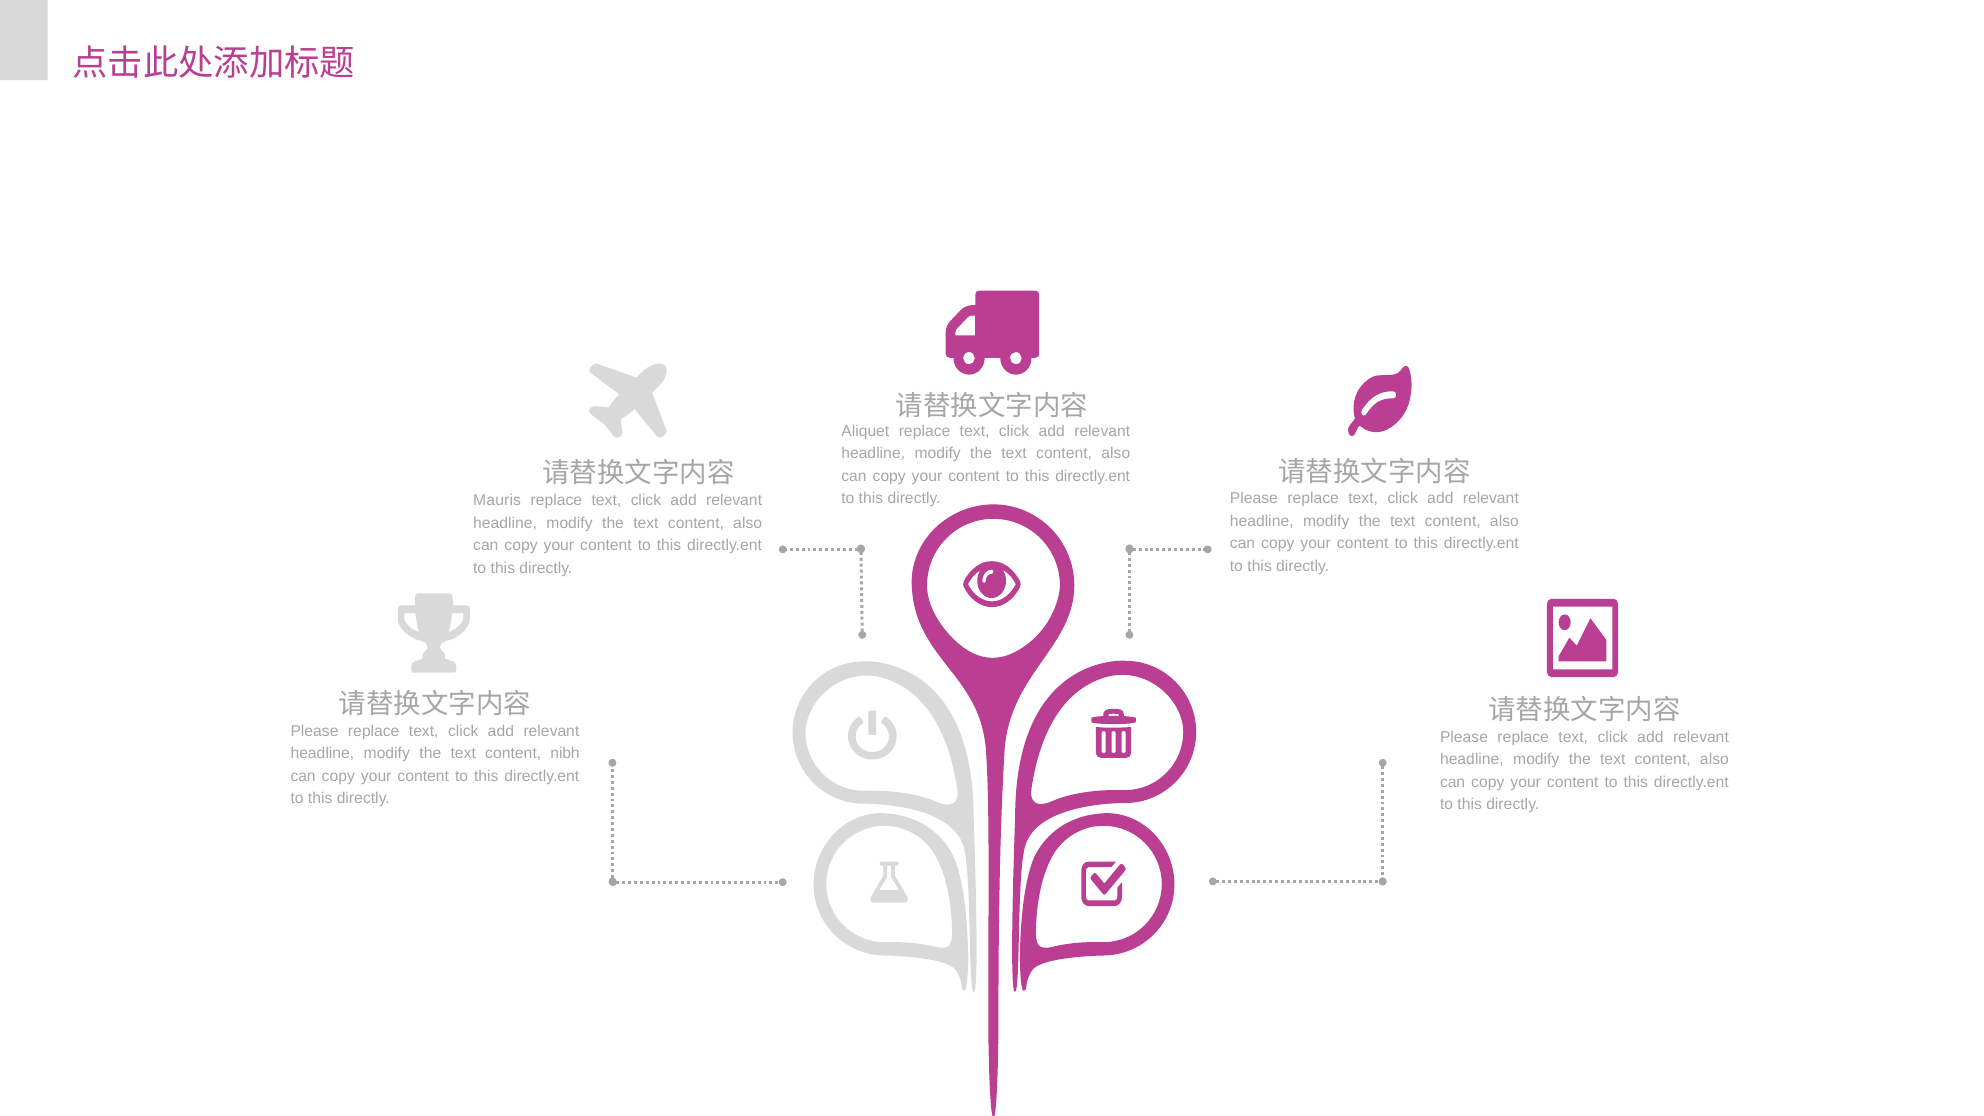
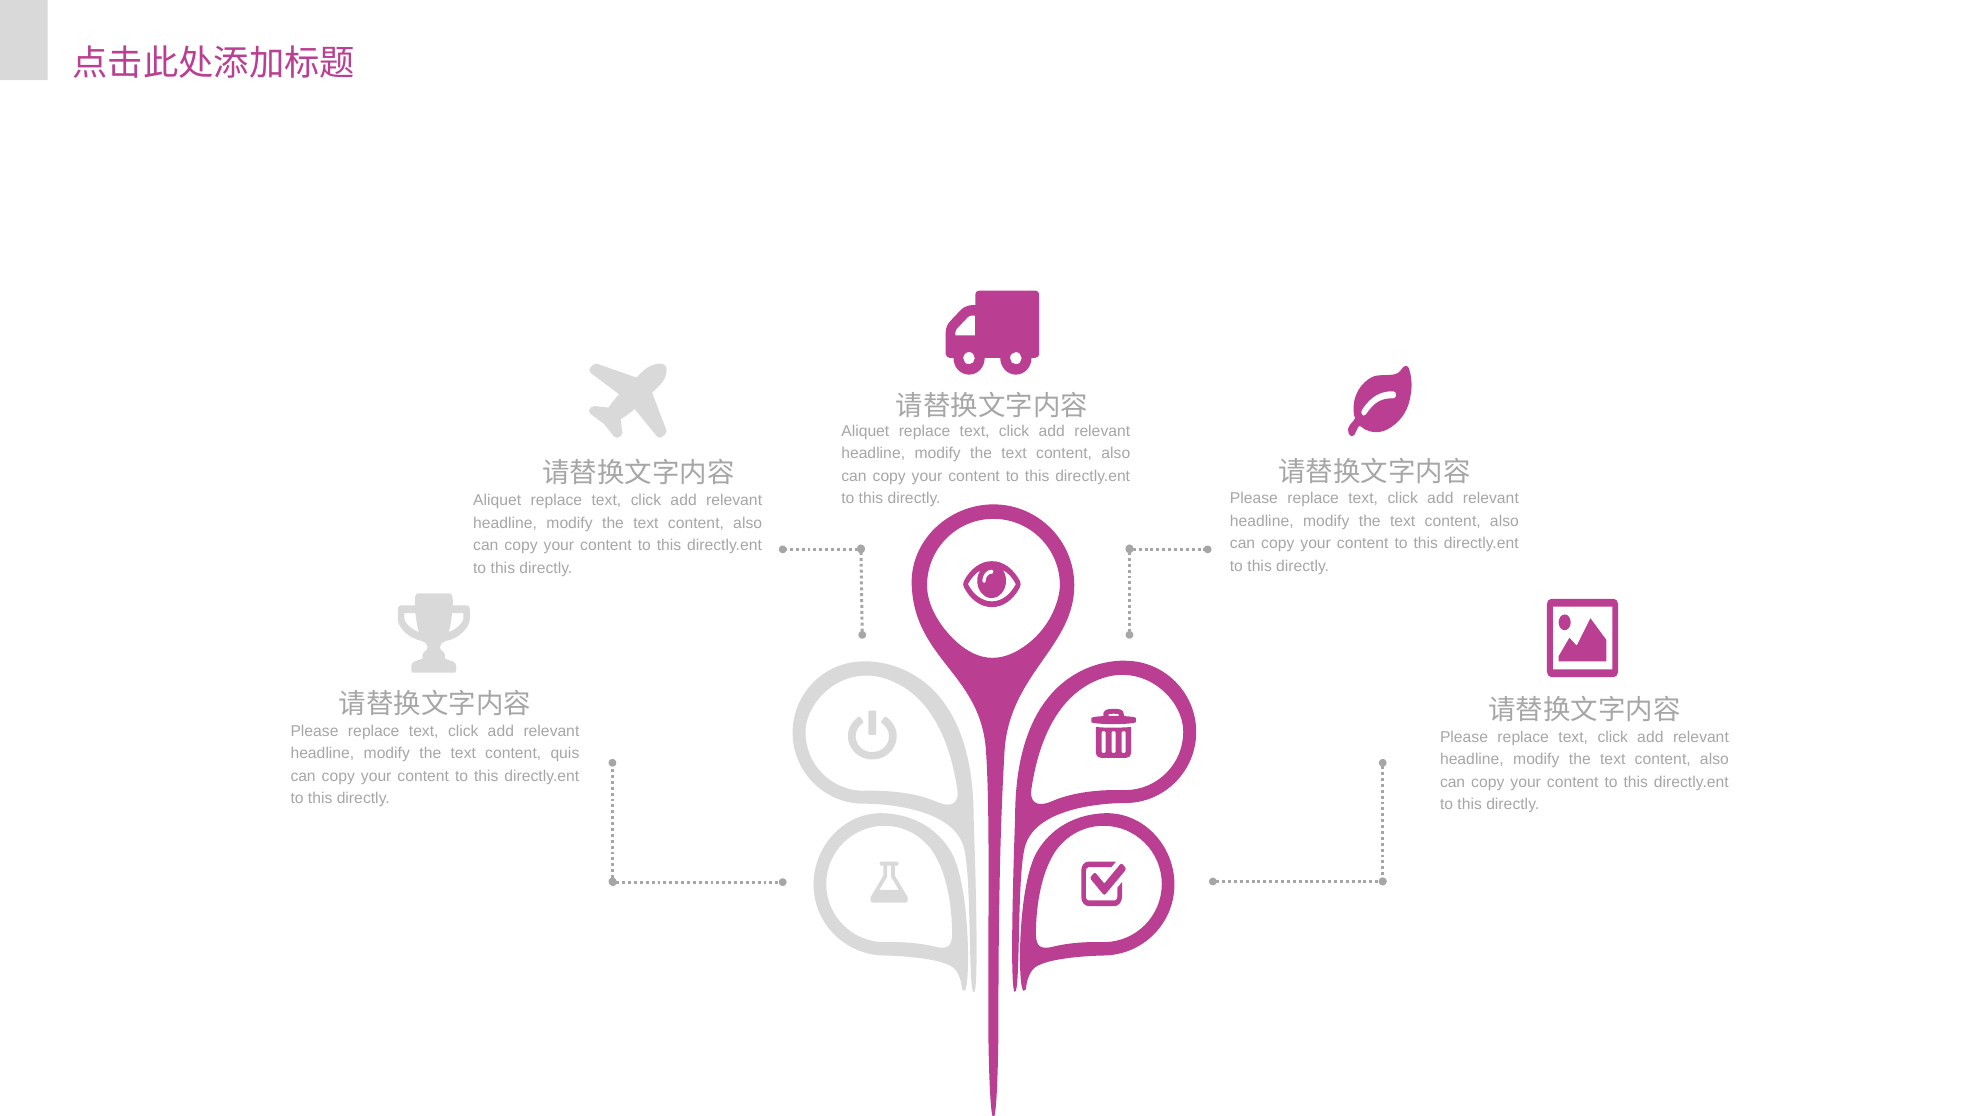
Mauris at (497, 501): Mauris -> Aliquet
nibh: nibh -> quis
